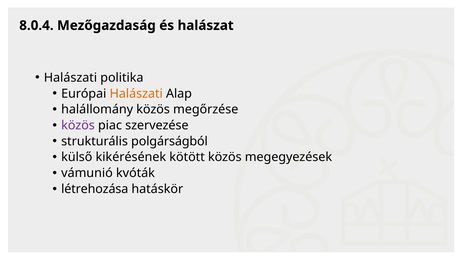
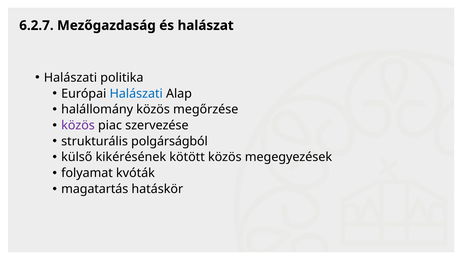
8.0.4: 8.0.4 -> 6.2.7
Halászati at (136, 93) colour: orange -> blue
vámunió: vámunió -> folyamat
létrehozása: létrehozása -> magatartás
